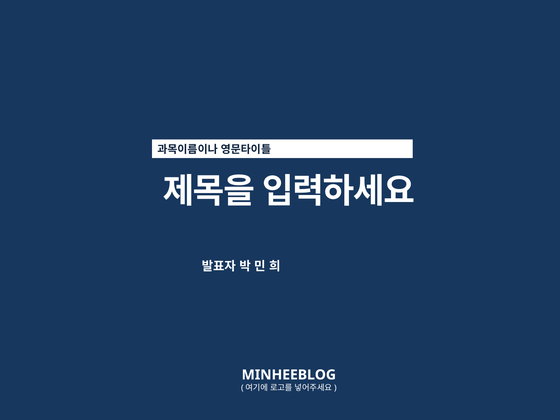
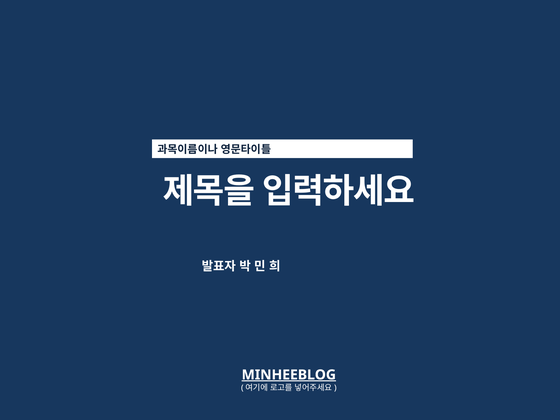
MINHEEBLOG underline: none -> present
